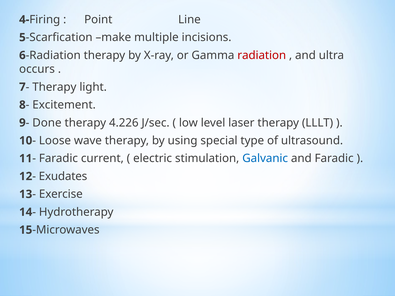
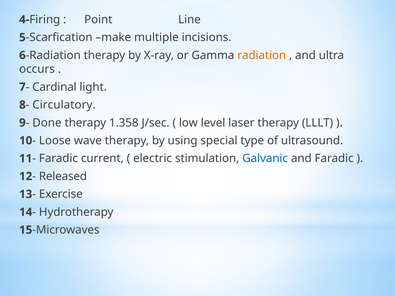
radiation at (262, 55) colour: red -> orange
Therapy at (54, 87): Therapy -> Cardinal
Excitement: Excitement -> Circulatory
4.226: 4.226 -> 1.358
Exudates: Exudates -> Released
